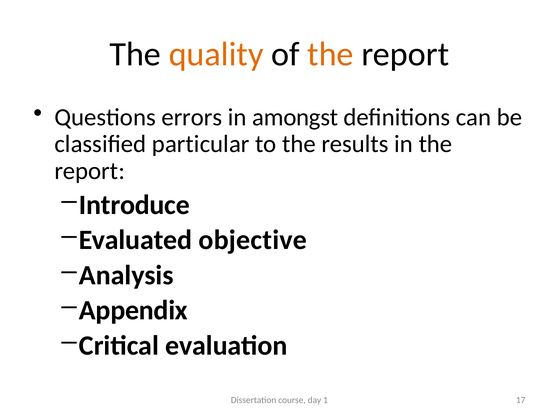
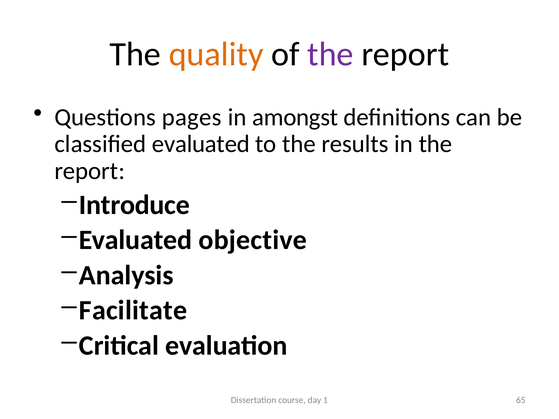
the at (330, 54) colour: orange -> purple
errors: errors -> pages
classified particular: particular -> evaluated
Appendix: Appendix -> Facilitate
17: 17 -> 65
